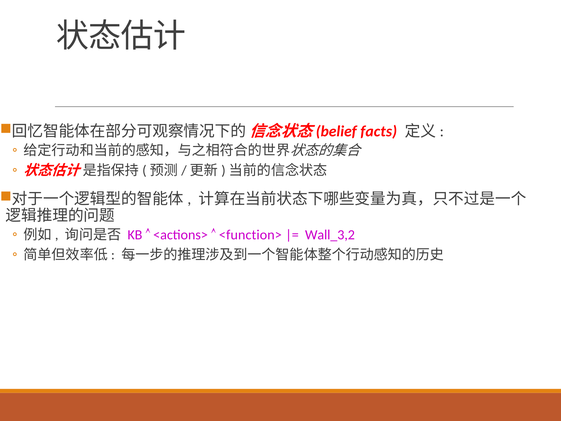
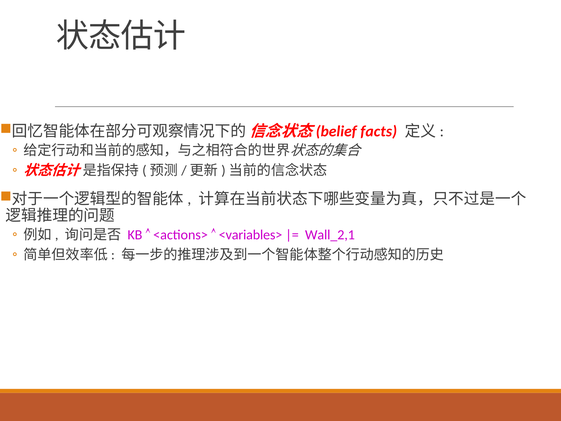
<function>: <function> -> <variables>
Wall_3,2: Wall_3,2 -> Wall_2,1
